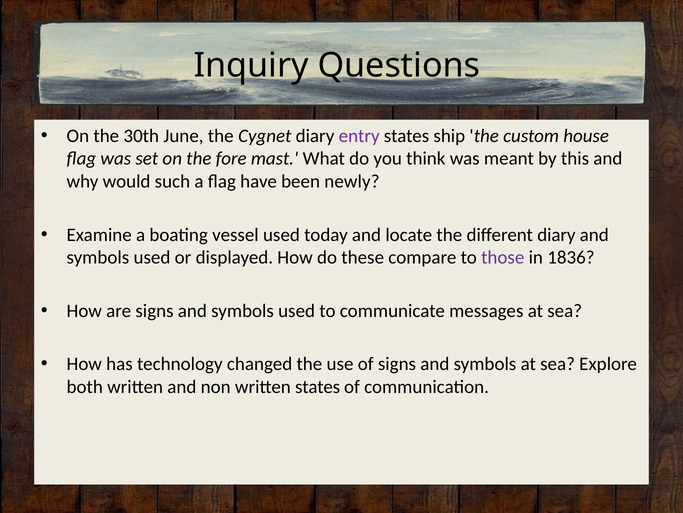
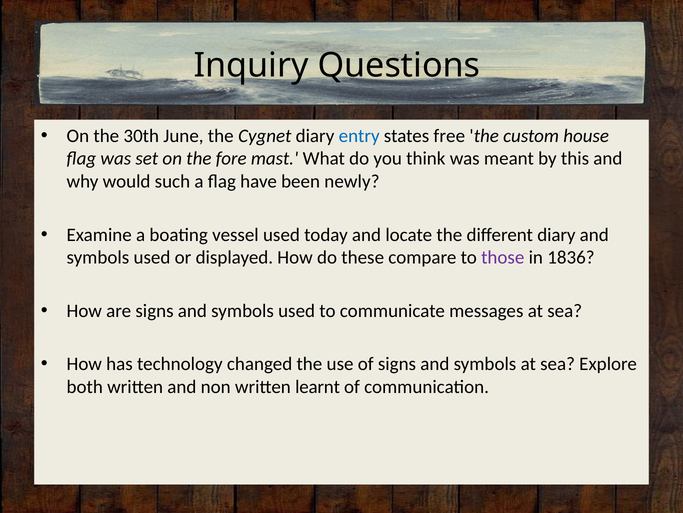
entry colour: purple -> blue
ship: ship -> free
written states: states -> learnt
